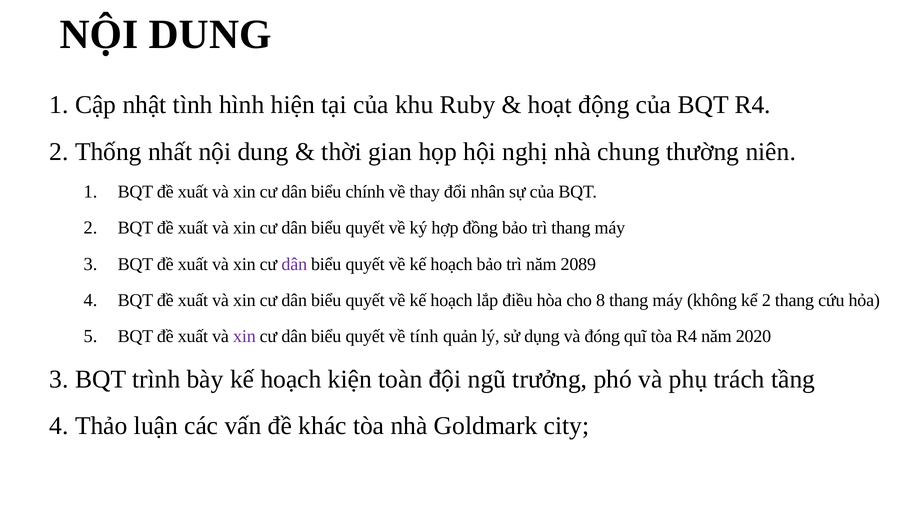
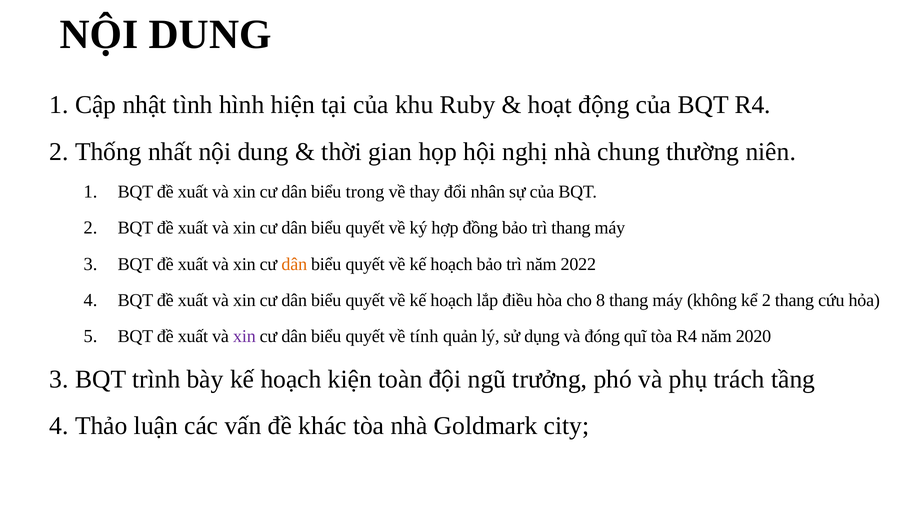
chính: chính -> trong
dân at (294, 264) colour: purple -> orange
2089: 2089 -> 2022
